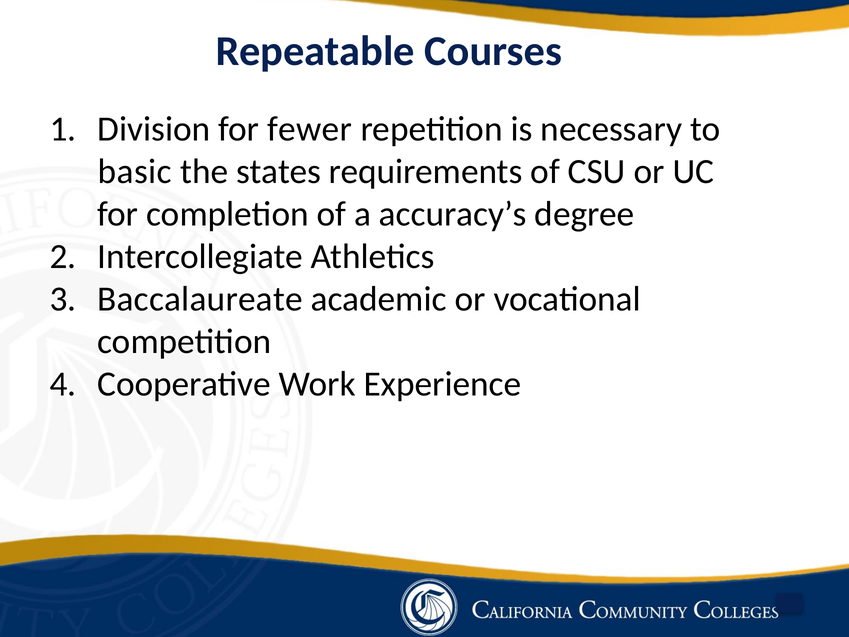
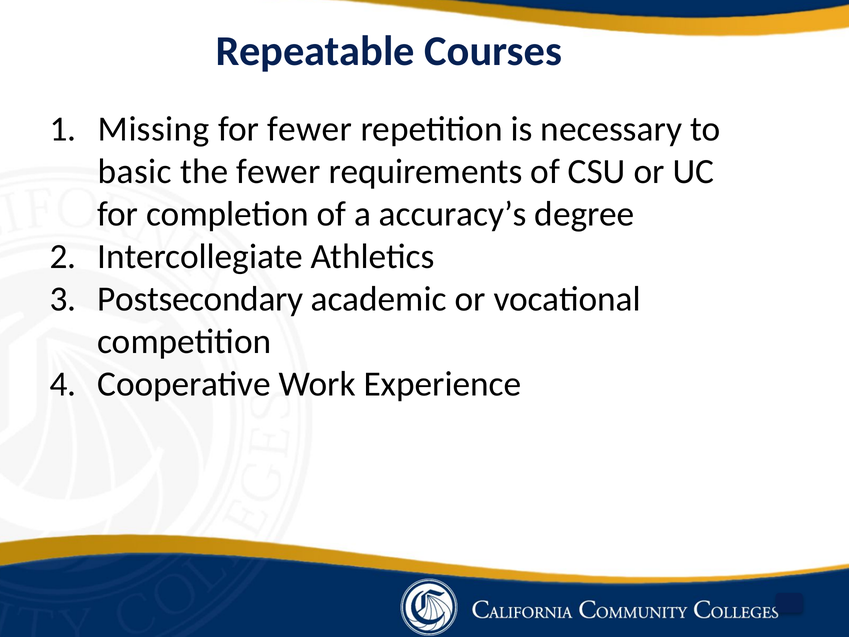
Division: Division -> Missing
the states: states -> fewer
Baccalaureate: Baccalaureate -> Postsecondary
